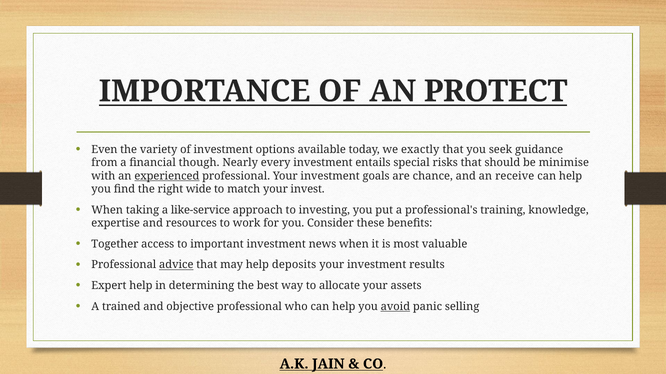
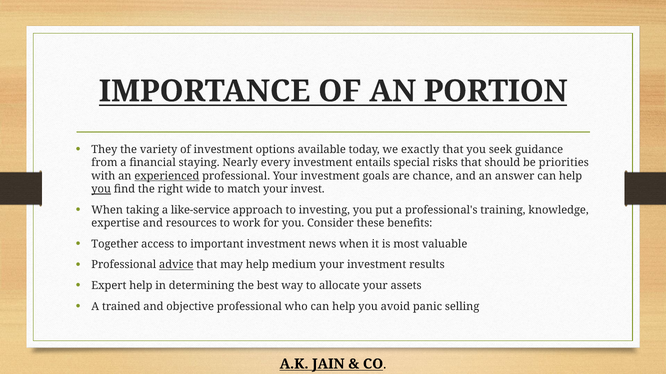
PROTECT: PROTECT -> PORTION
Even: Even -> They
though: though -> staying
minimise: minimise -> priorities
receive: receive -> answer
you at (101, 190) underline: none -> present
deposits: deposits -> medium
avoid underline: present -> none
